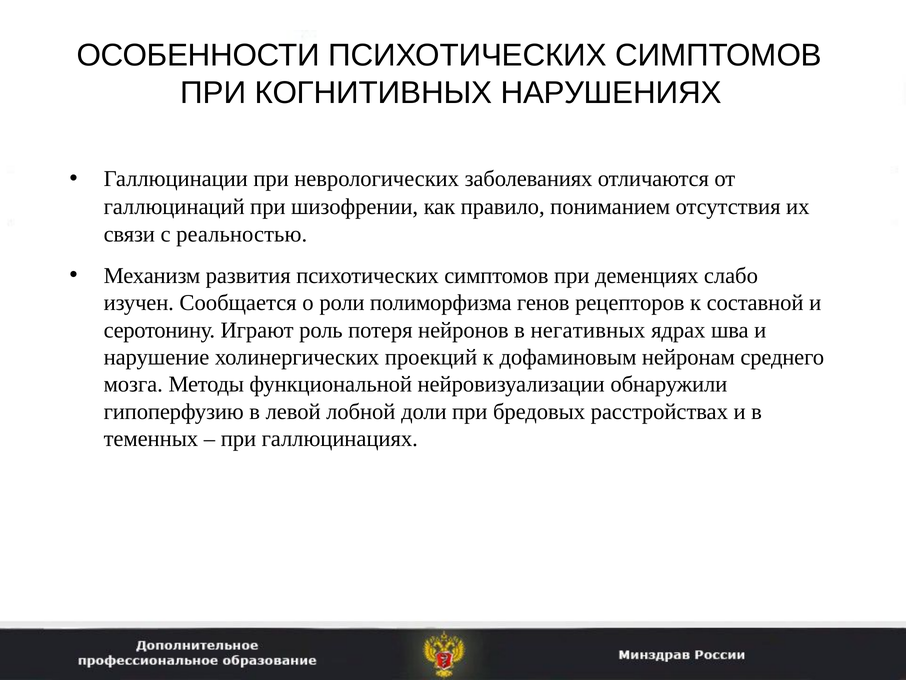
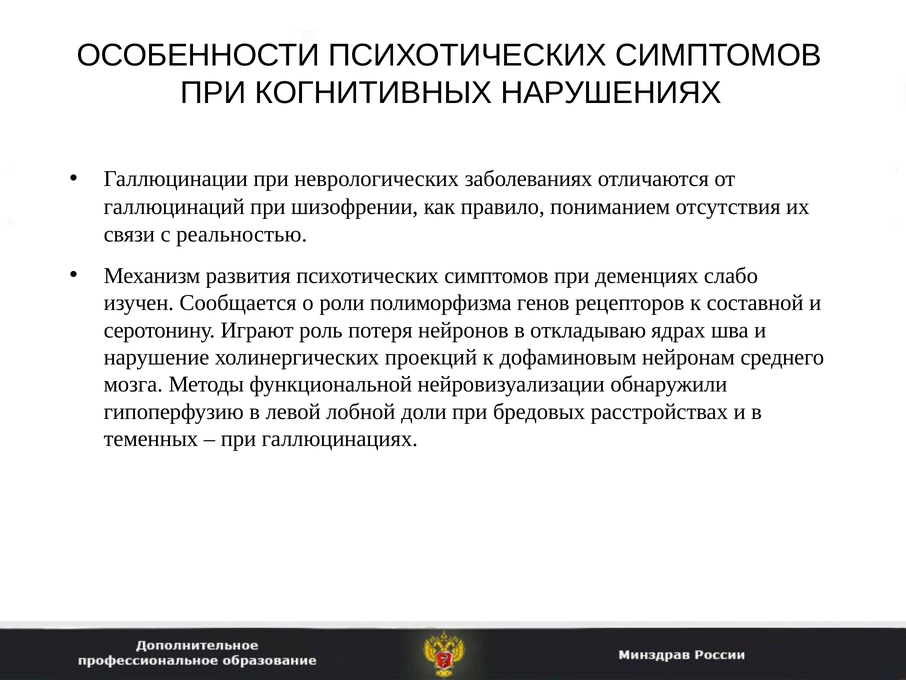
негативных: негативных -> откладываю
